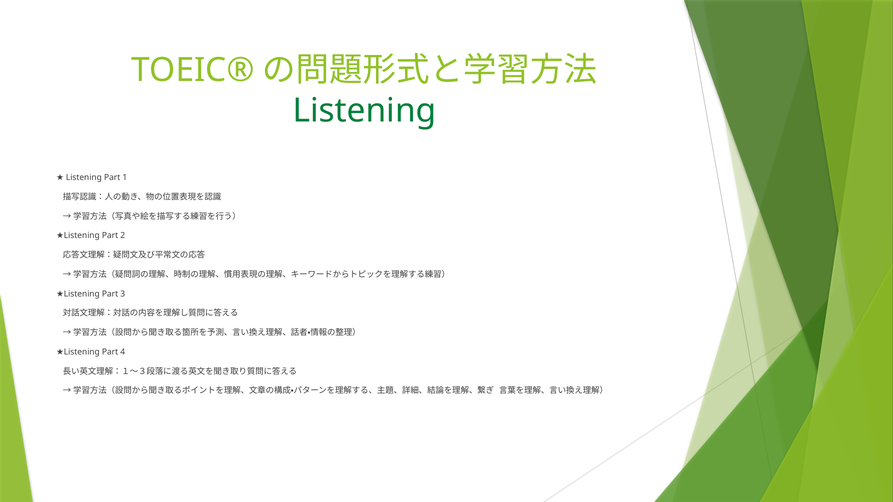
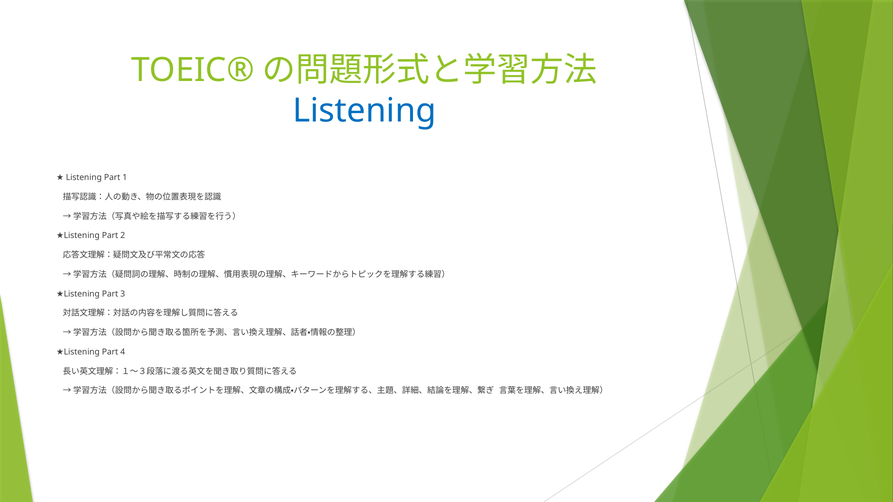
Listening colour: green -> blue
